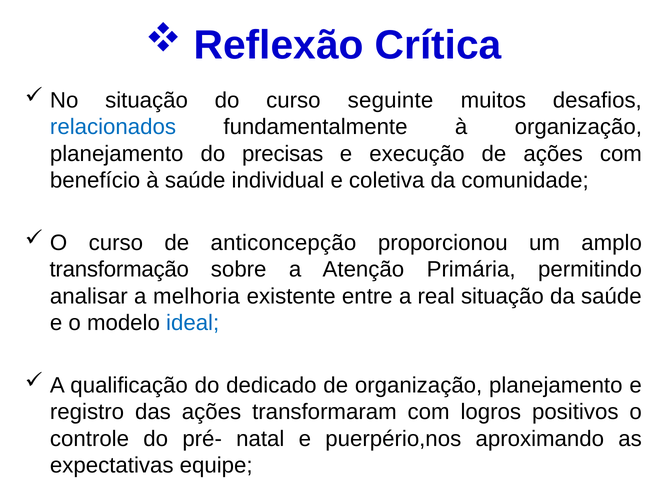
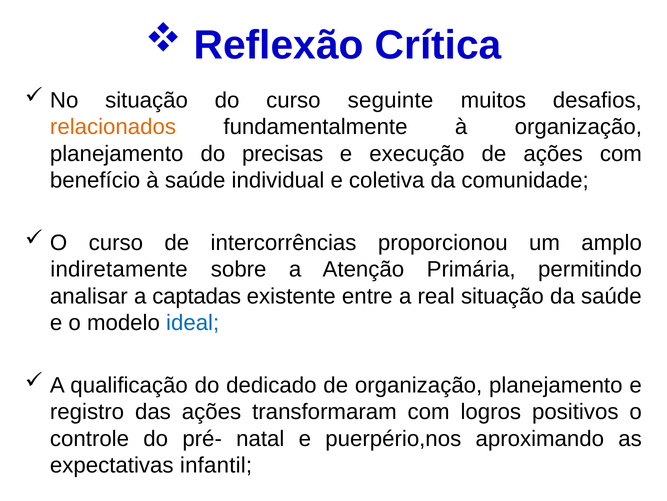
relacionados colour: blue -> orange
anticoncepção: anticoncepção -> intercorrências
transformação: transformação -> indiretamente
melhoria: melhoria -> captadas
equipe: equipe -> infantil
